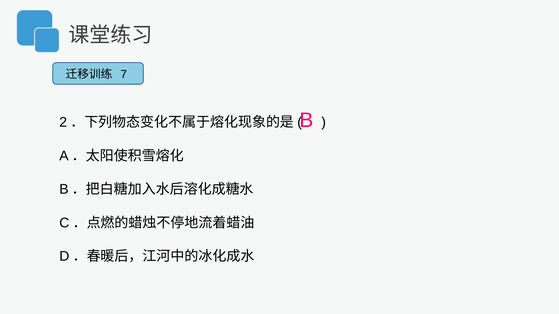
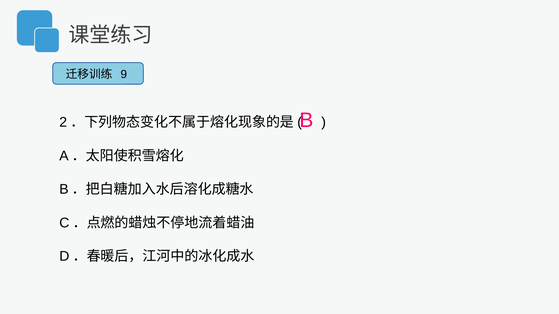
7: 7 -> 9
